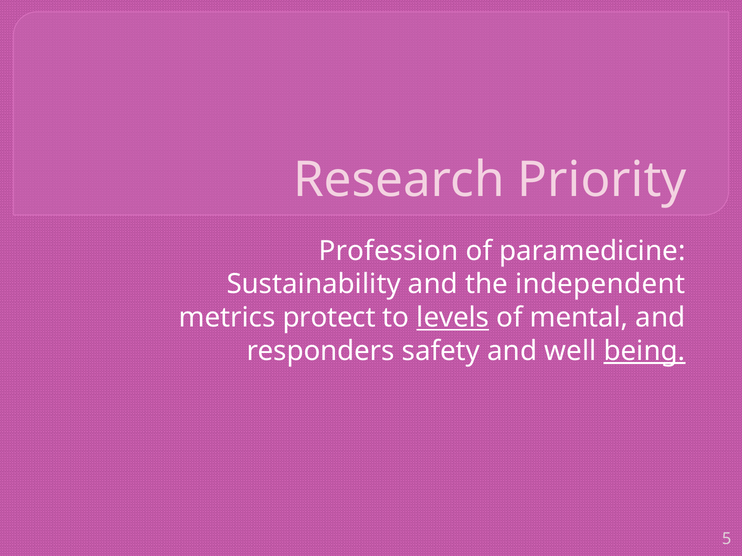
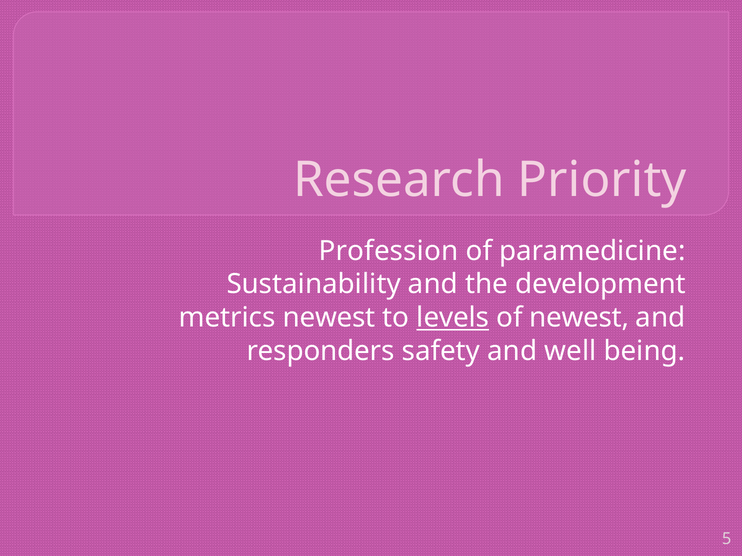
independent: independent -> development
metrics protect: protect -> newest
of mental: mental -> newest
being underline: present -> none
